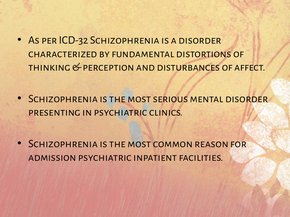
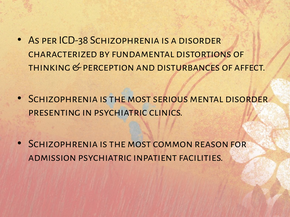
ICD-32: ICD-32 -> ICD-38
